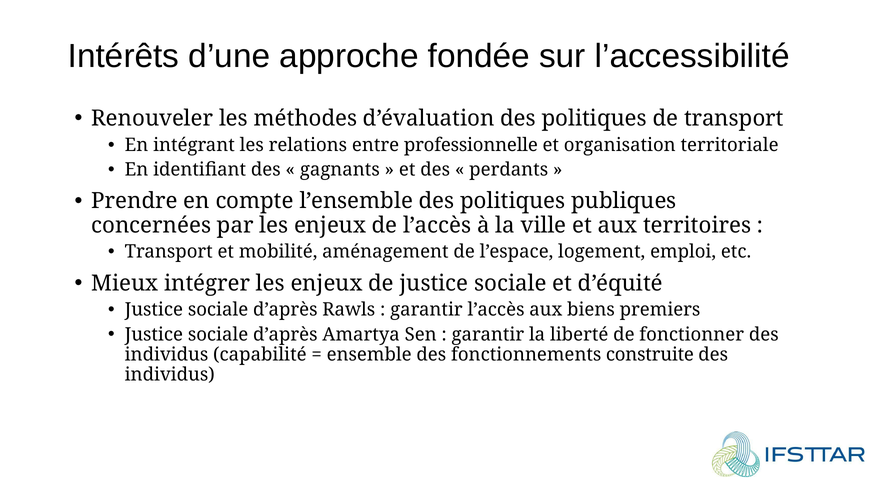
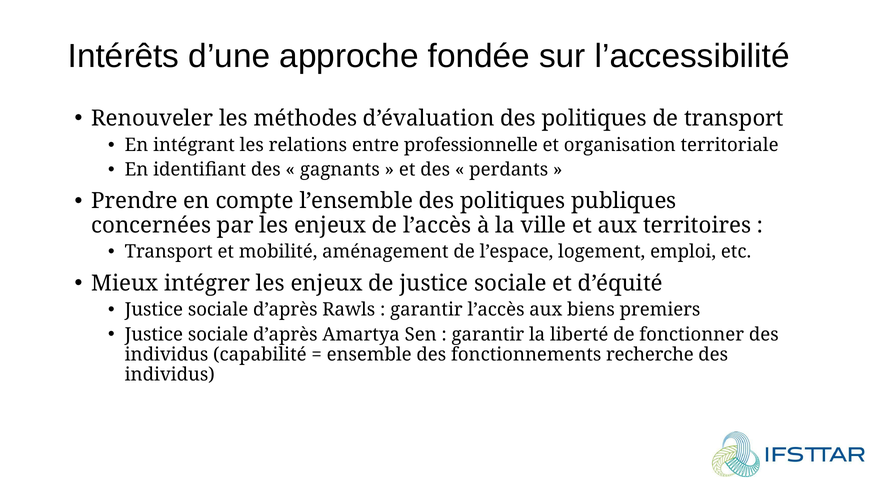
construite: construite -> recherche
